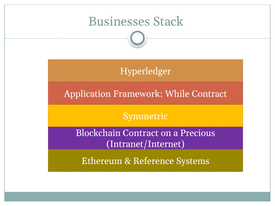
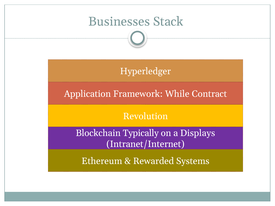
Symmetric: Symmetric -> Revolution
Blockchain Contract: Contract -> Typically
Precious: Precious -> Displays
Reference: Reference -> Rewarded
